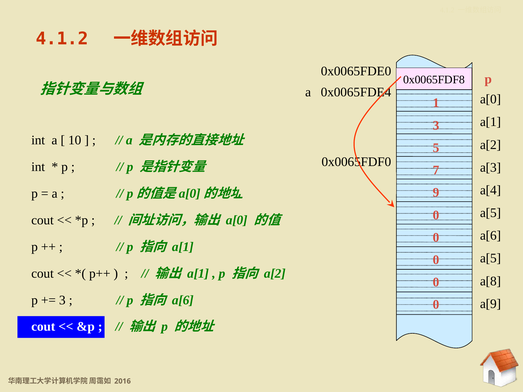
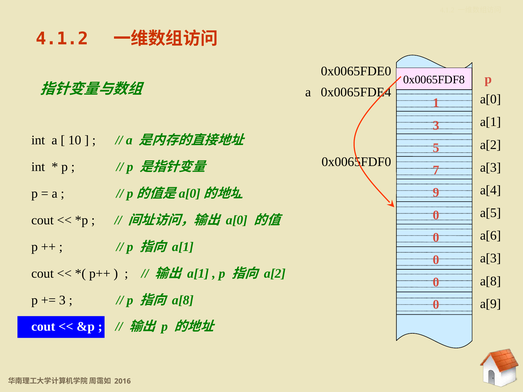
a[5 at (491, 258): a[5 -> a[3
a[6 at (183, 300): a[6 -> a[8
